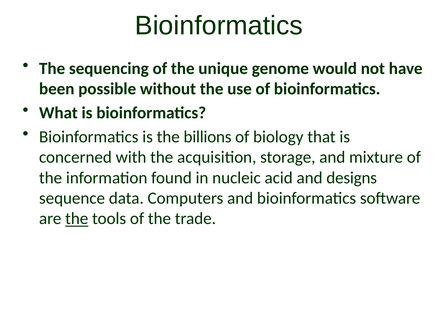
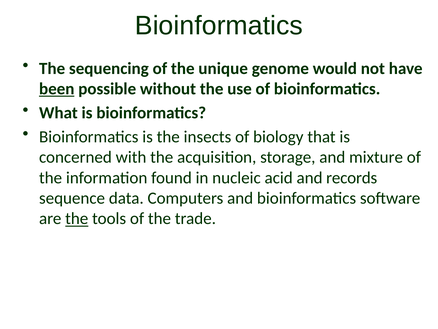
been underline: none -> present
billions: billions -> insects
designs: designs -> records
